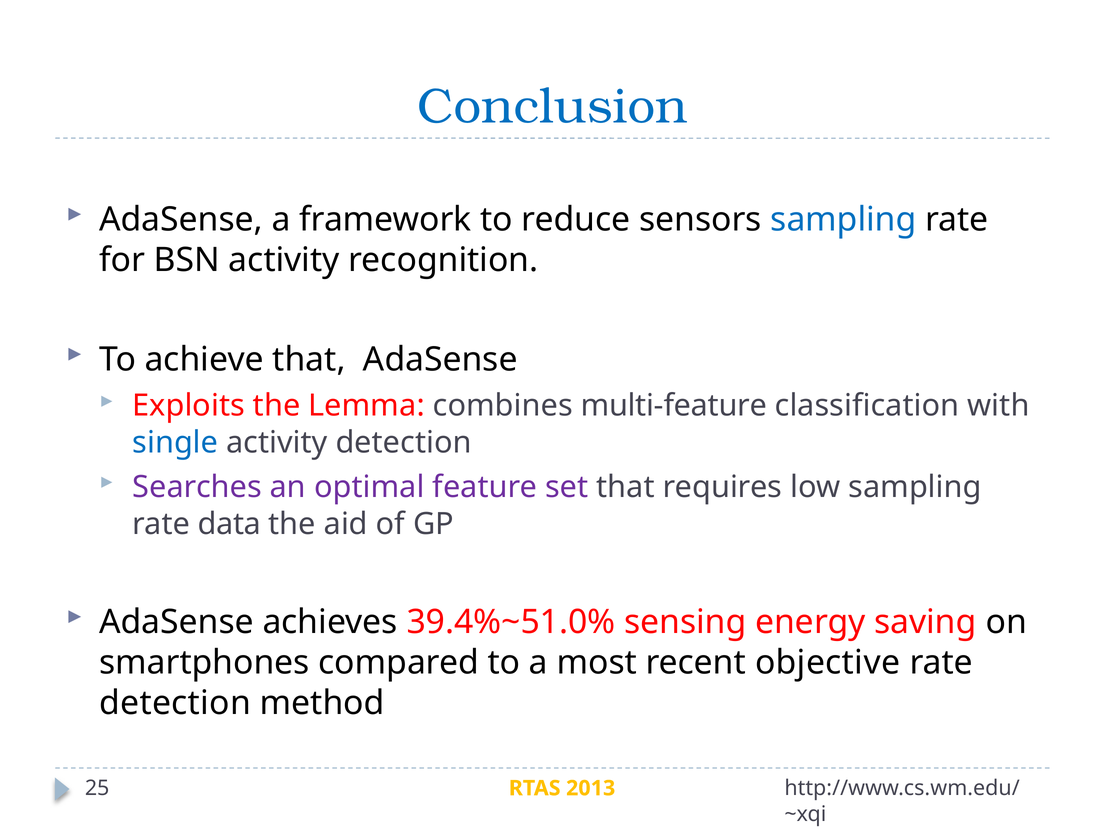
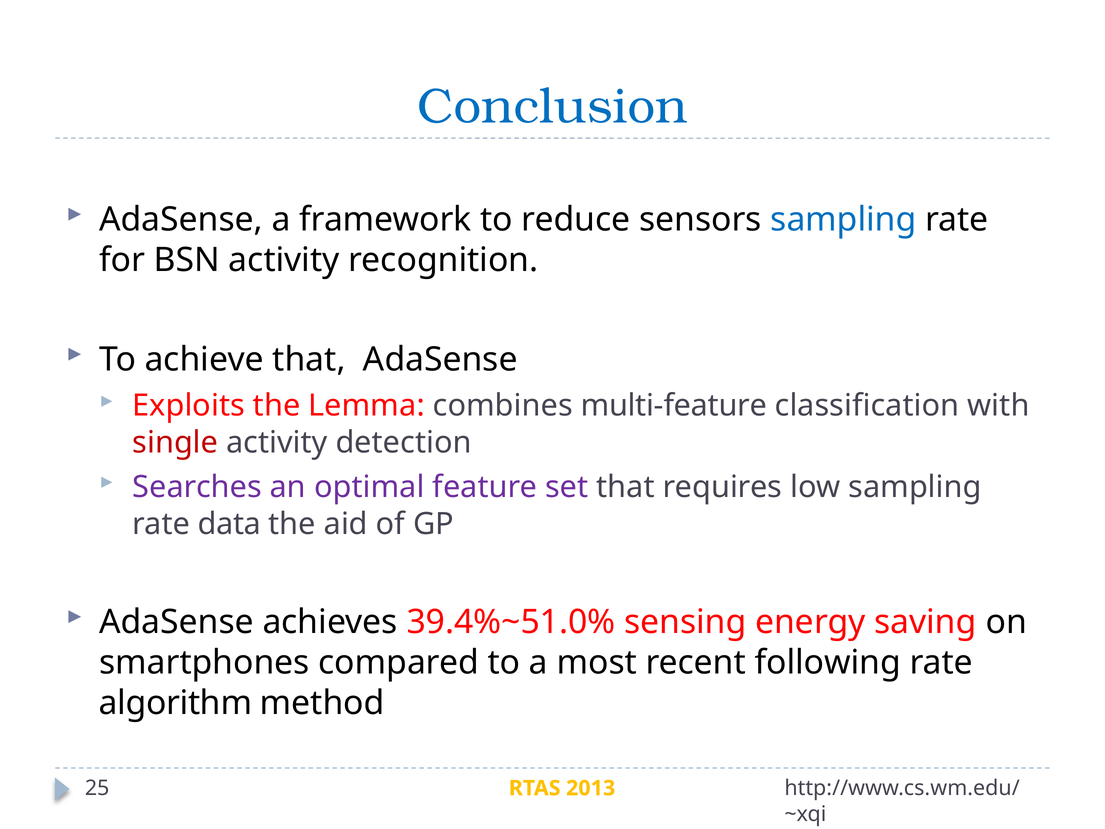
single colour: blue -> red
objective: objective -> following
detection at (175, 703): detection -> algorithm
